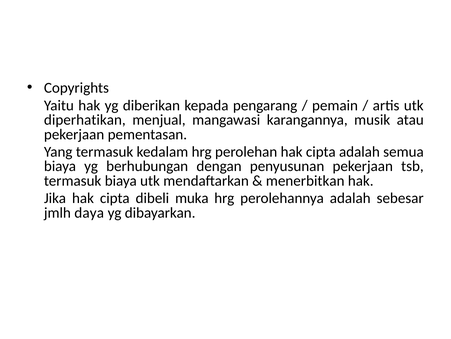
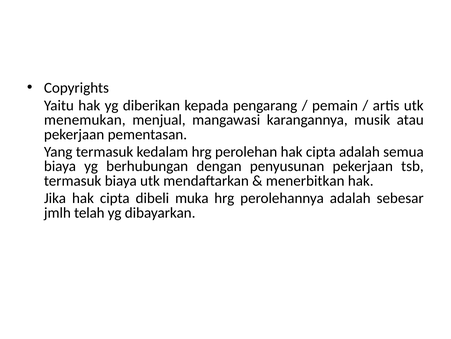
diperhatikan: diperhatikan -> menemukan
daya: daya -> telah
